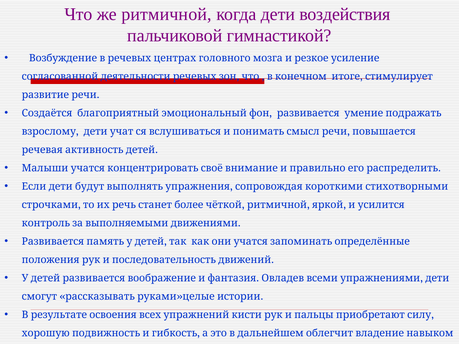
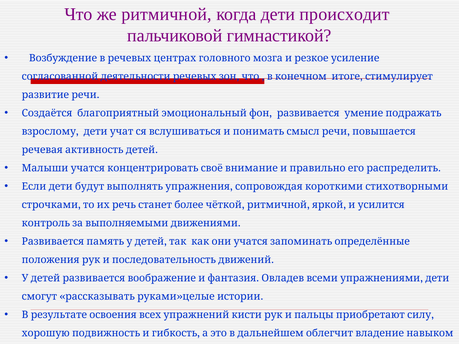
воздействия: воздействия -> происходит
